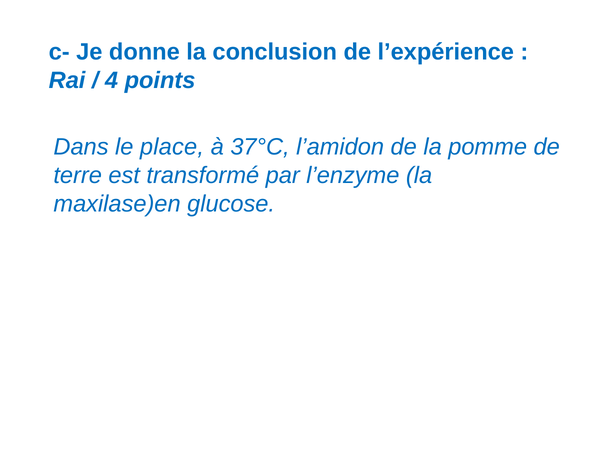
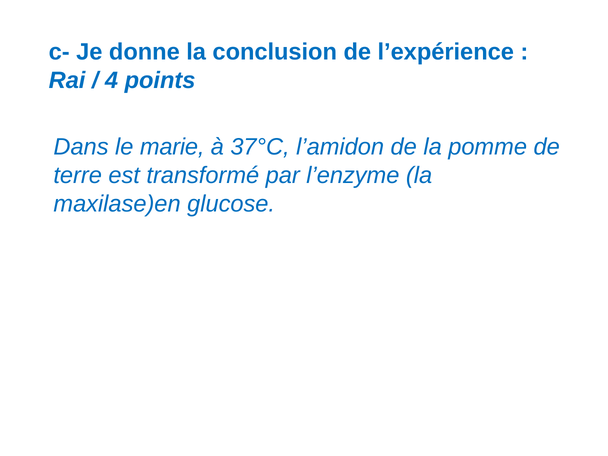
place: place -> marie
